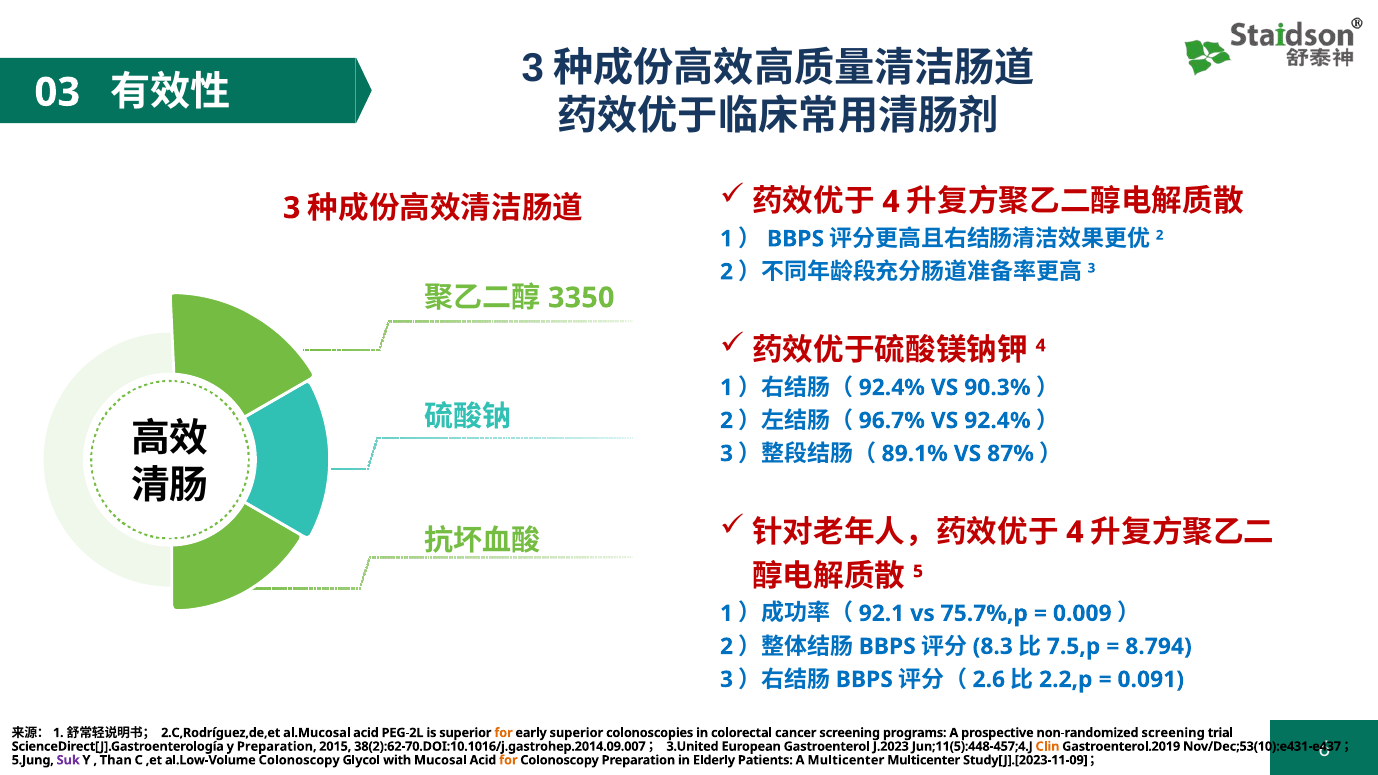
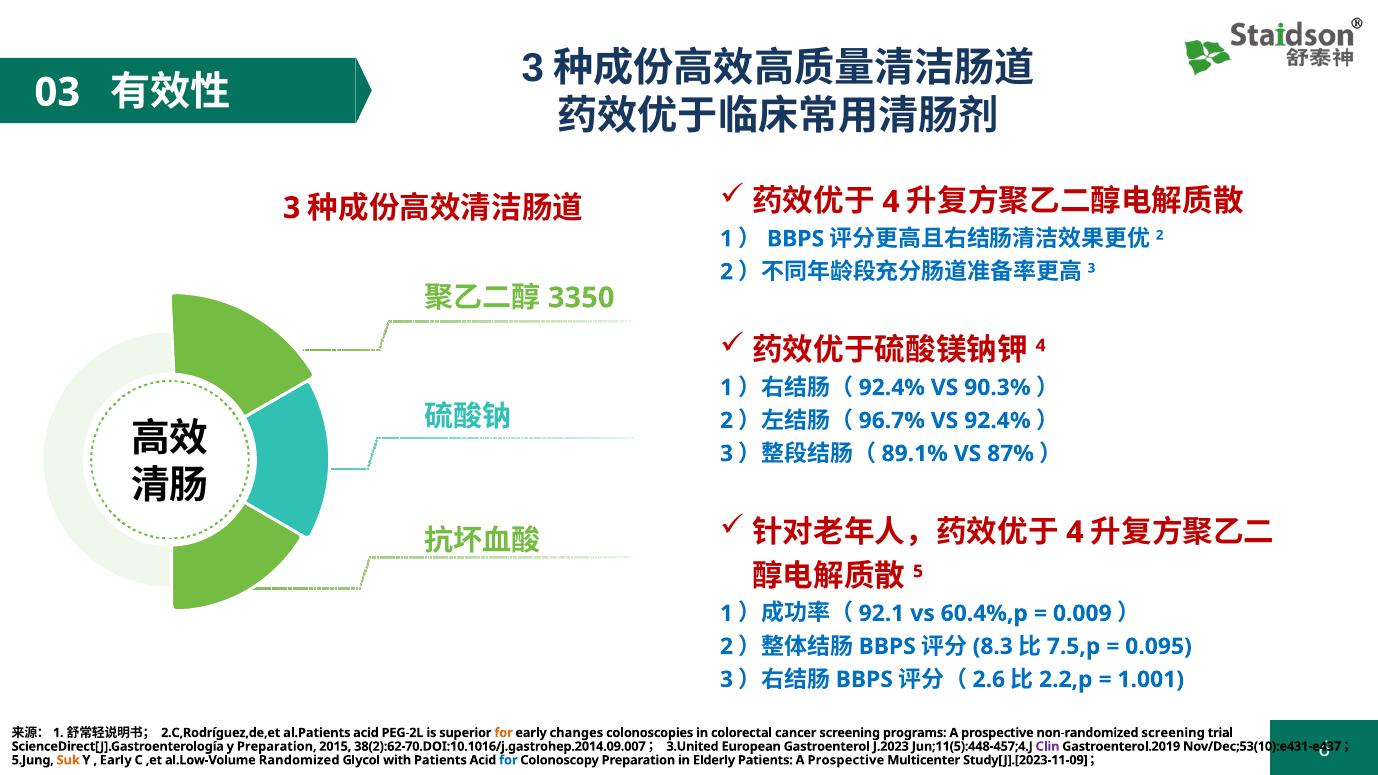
75.7%,p: 75.7%,p -> 60.4%,p
8.794: 8.794 -> 0.095
0.091: 0.091 -> 1.001
al.Mucosal: al.Mucosal -> al.Patients
early superior: superior -> changes
Clin colour: orange -> purple
Suk colour: purple -> orange
Than at (116, 760): Than -> Early
al.Low-Volume Colonoscopy: Colonoscopy -> Randomized
with Mucosal: Mucosal -> Patients
for at (508, 760) colour: orange -> blue
Patients A Multicenter: Multicenter -> Prospective
